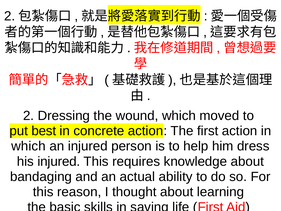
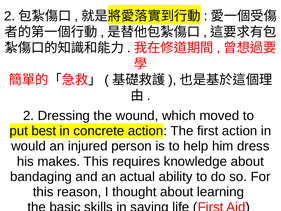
which at (28, 146): which -> would
his injured: injured -> makes
